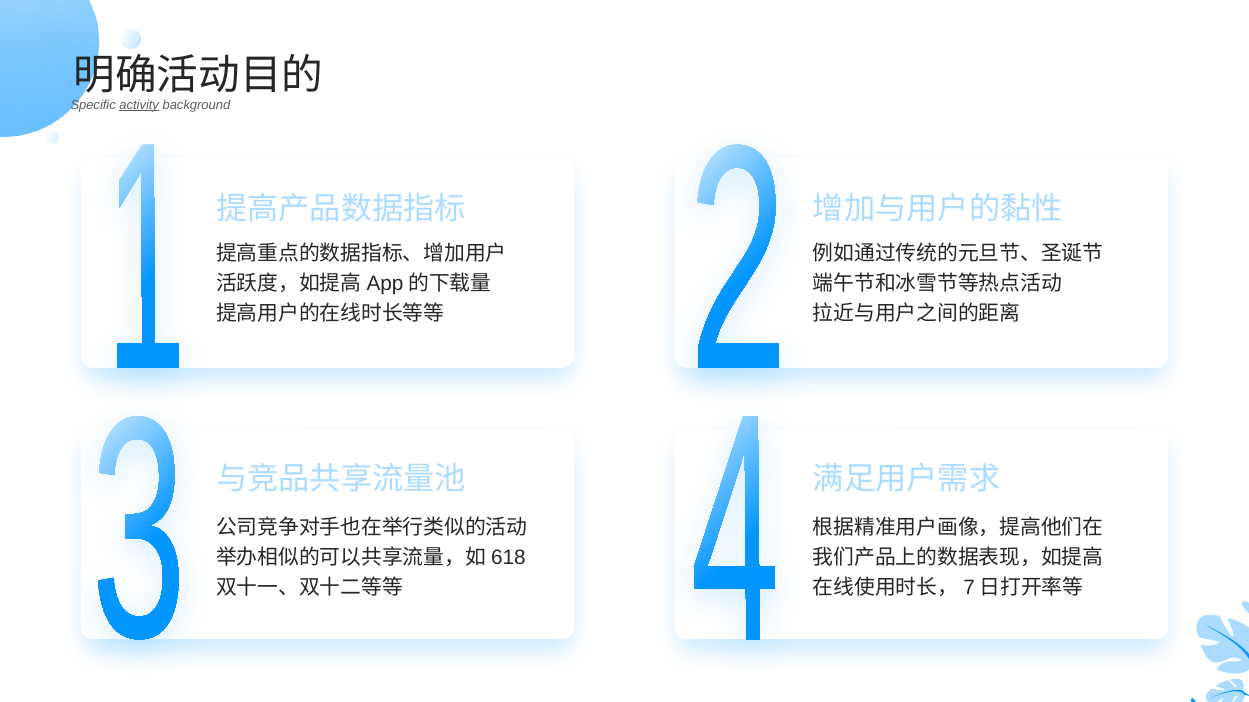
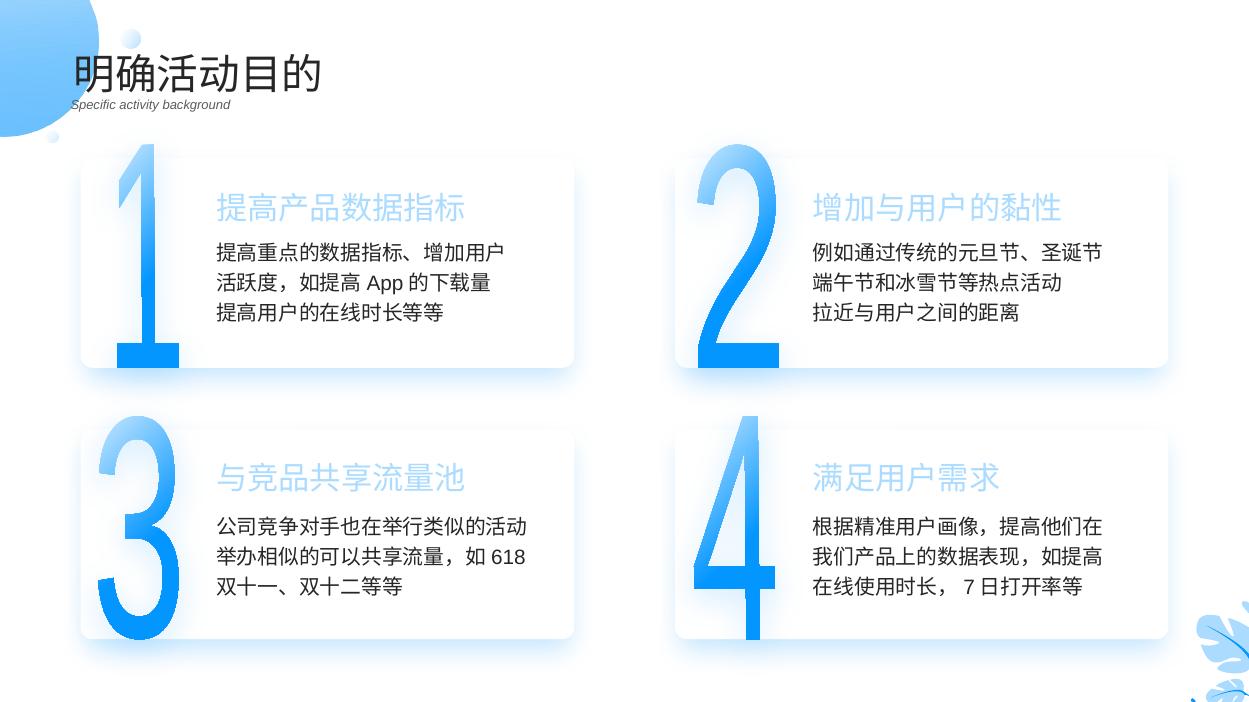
activity underline: present -> none
